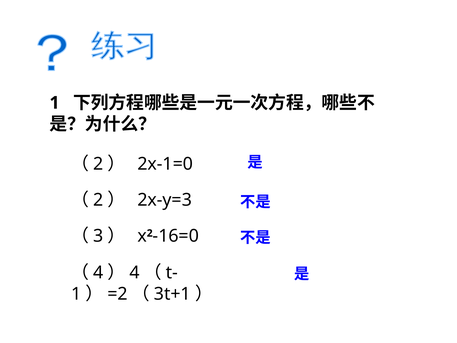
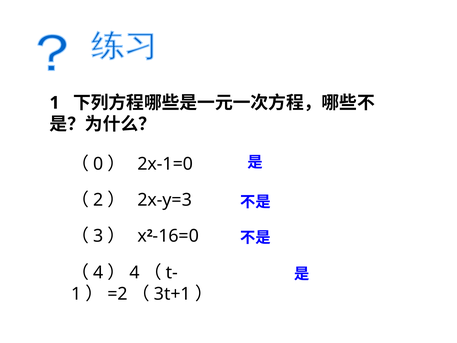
2 at (98, 164): 2 -> 0
